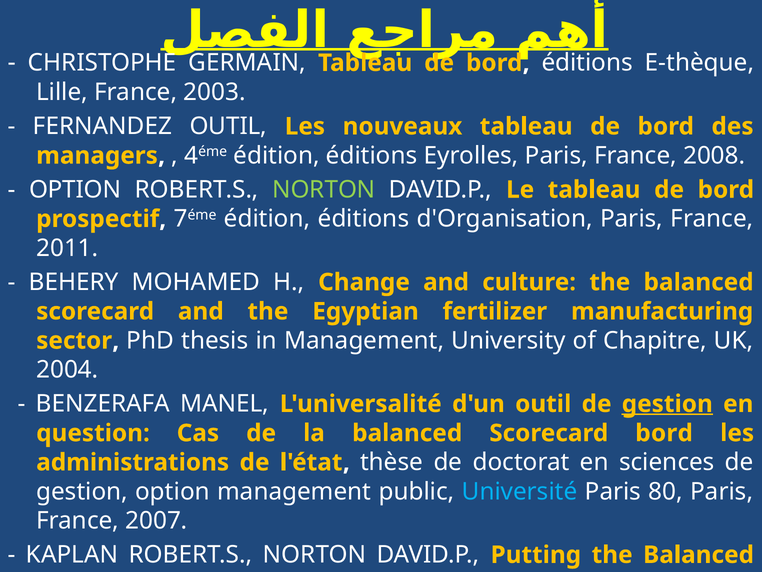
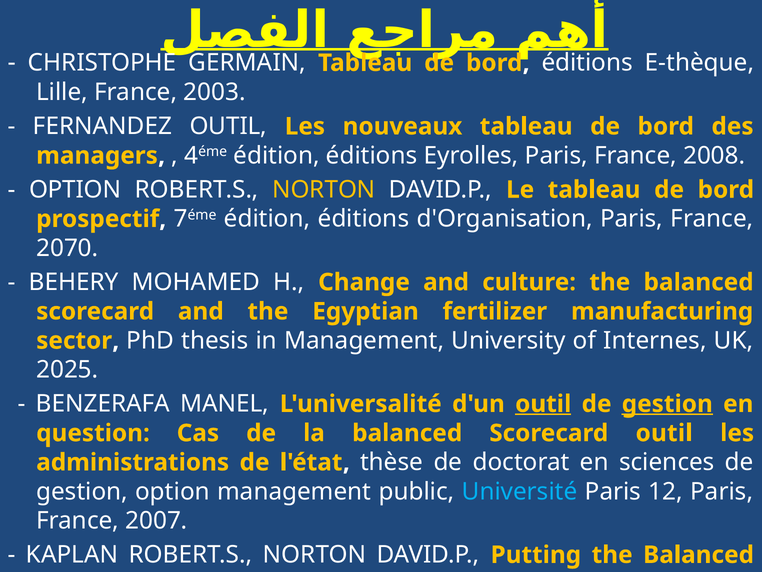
NORTON at (324, 190) colour: light green -> yellow
2011: 2011 -> 2070
Chapitre: Chapitre -> Internes
2004: 2004 -> 2025
outil at (543, 404) underline: none -> present
Scorecard bord: bord -> outil
80: 80 -> 12
